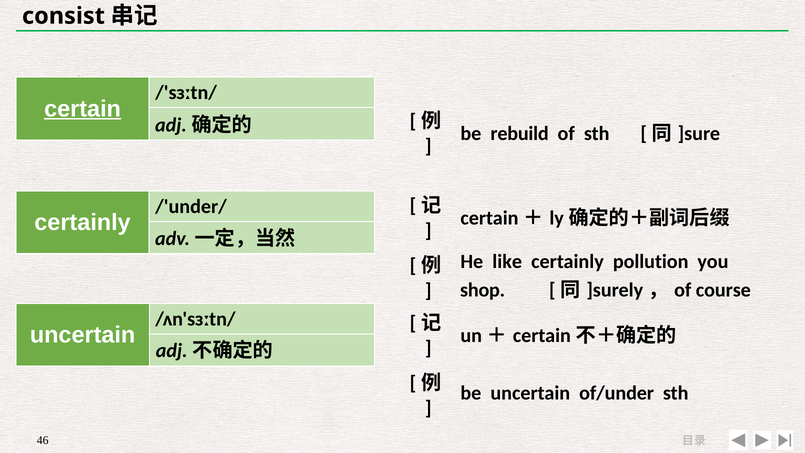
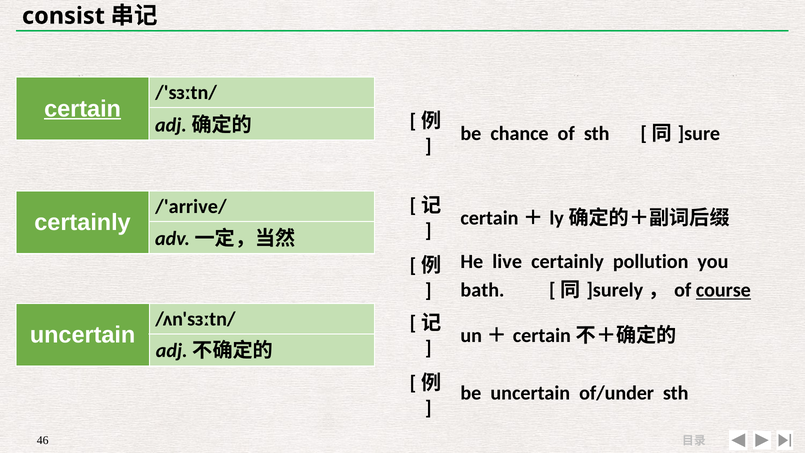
rebuild: rebuild -> chance
/'under/: /'under/ -> /'arrive/
like: like -> live
shop: shop -> bath
course underline: none -> present
